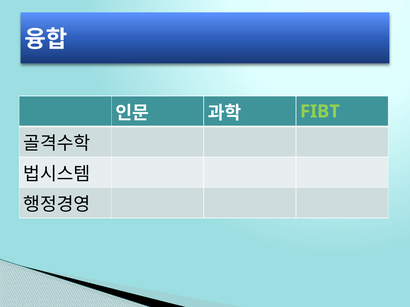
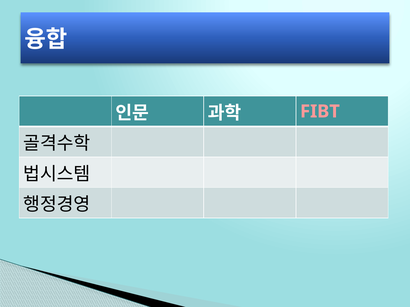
FIBT colour: light green -> pink
